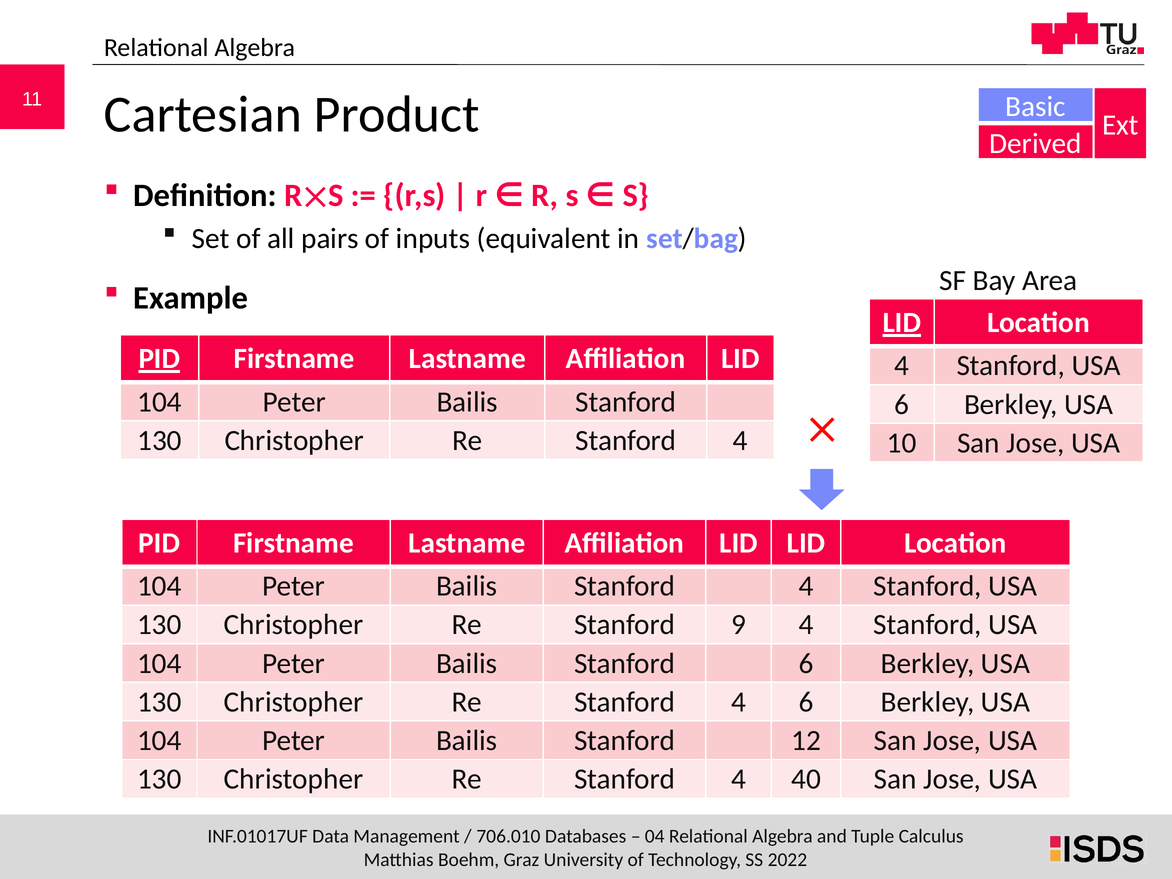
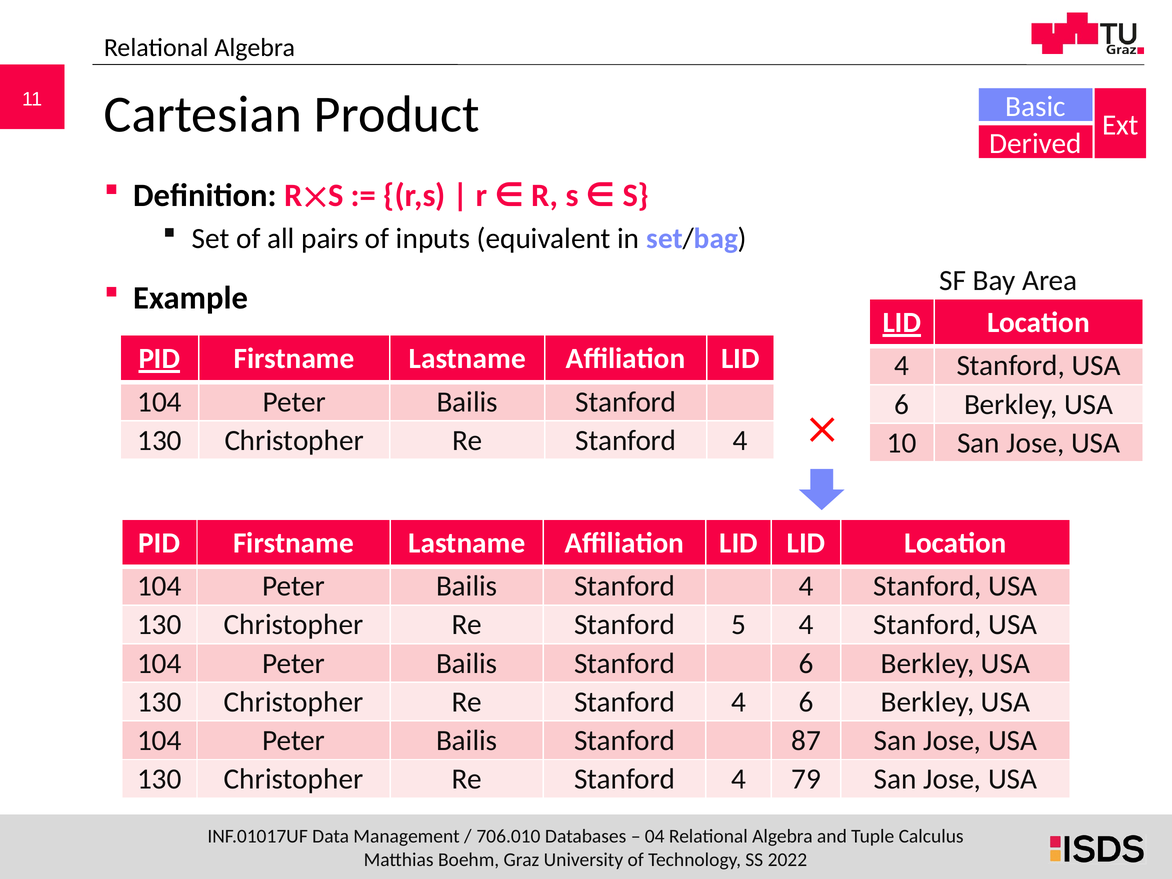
9: 9 -> 5
12: 12 -> 87
40: 40 -> 79
